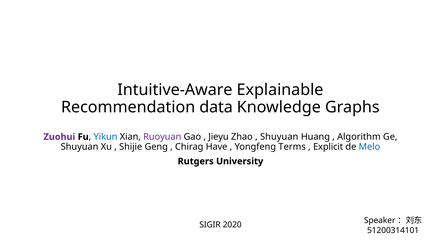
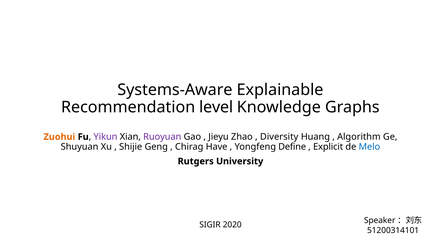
Intuitive-Aware: Intuitive-Aware -> Systems-Aware
data: data -> level
Zuohui colour: purple -> orange
Yikun colour: blue -> purple
Shuyuan at (279, 137): Shuyuan -> Diversity
Terms: Terms -> Define
